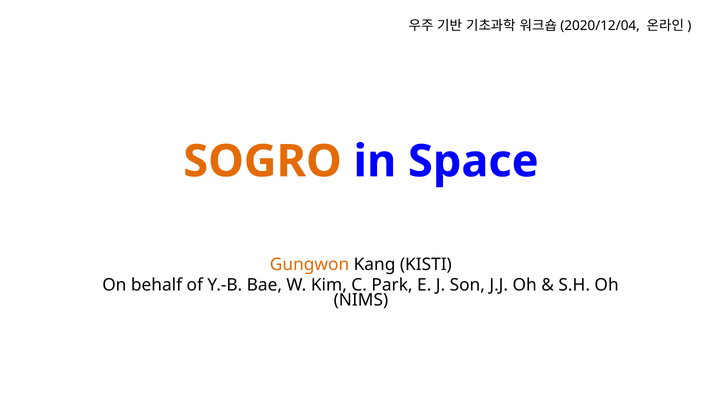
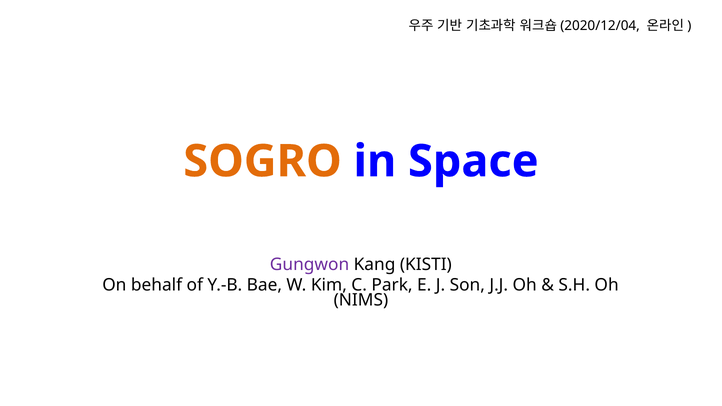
Gungwon colour: orange -> purple
